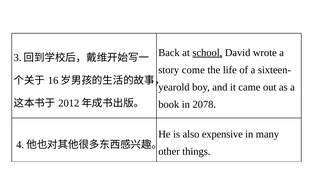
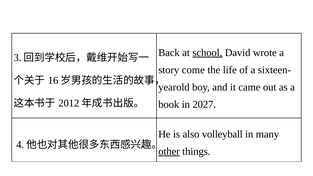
2078: 2078 -> 2027
expensive: expensive -> volleyball
other underline: none -> present
